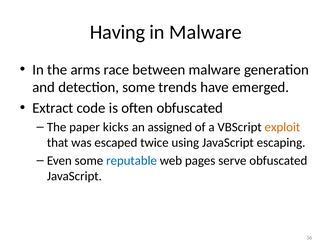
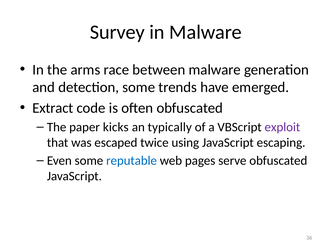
Having: Having -> Survey
assigned: assigned -> typically
exploit colour: orange -> purple
